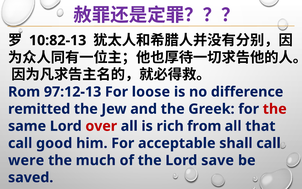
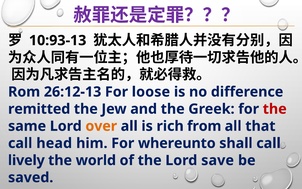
10:82-13: 10:82-13 -> 10:93-13
97:12-13: 97:12-13 -> 26:12-13
over colour: red -> orange
good: good -> head
acceptable: acceptable -> whereunto
were: were -> lively
much: much -> world
